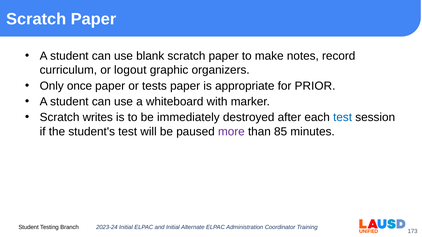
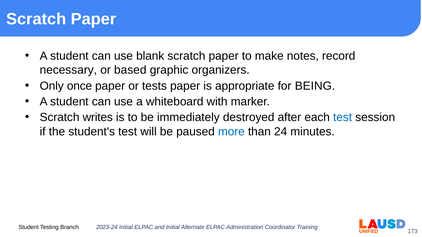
curriculum: curriculum -> necessary
logout: logout -> based
PRIOR: PRIOR -> BEING
more colour: purple -> blue
85: 85 -> 24
